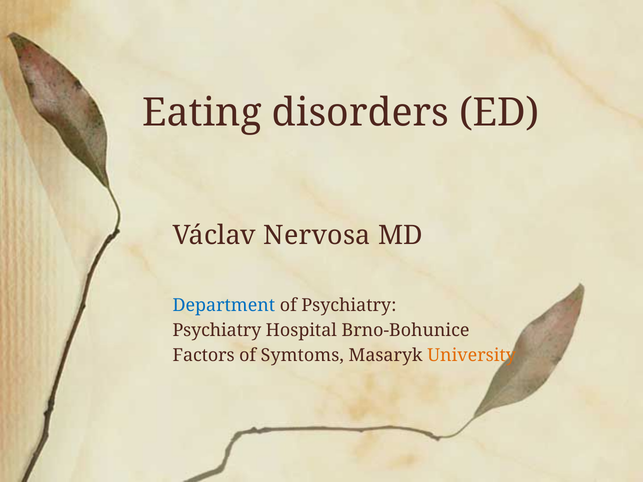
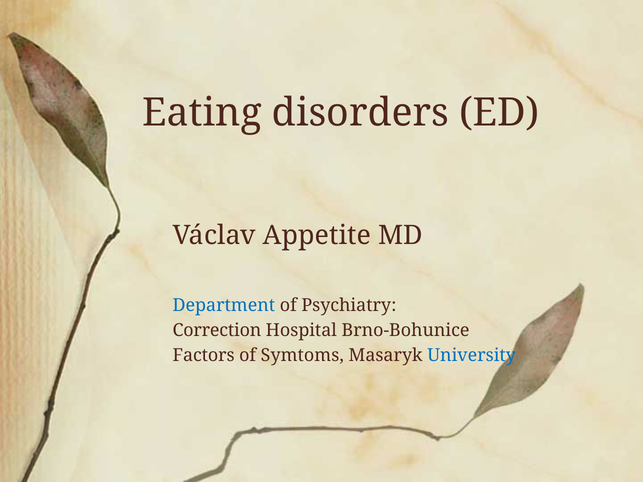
Nervosa: Nervosa -> Appetite
Psychiatry at (217, 330): Psychiatry -> Correction
University colour: orange -> blue
